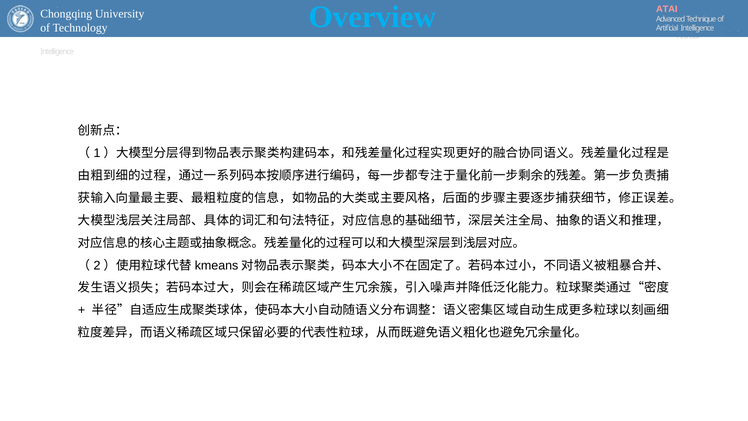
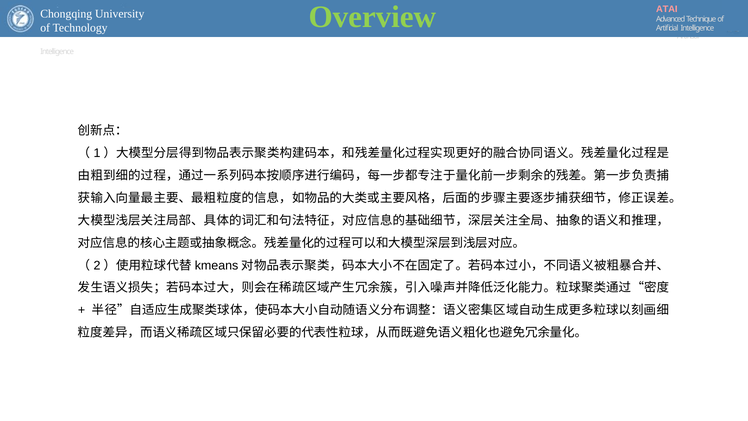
Overview colour: light blue -> light green
